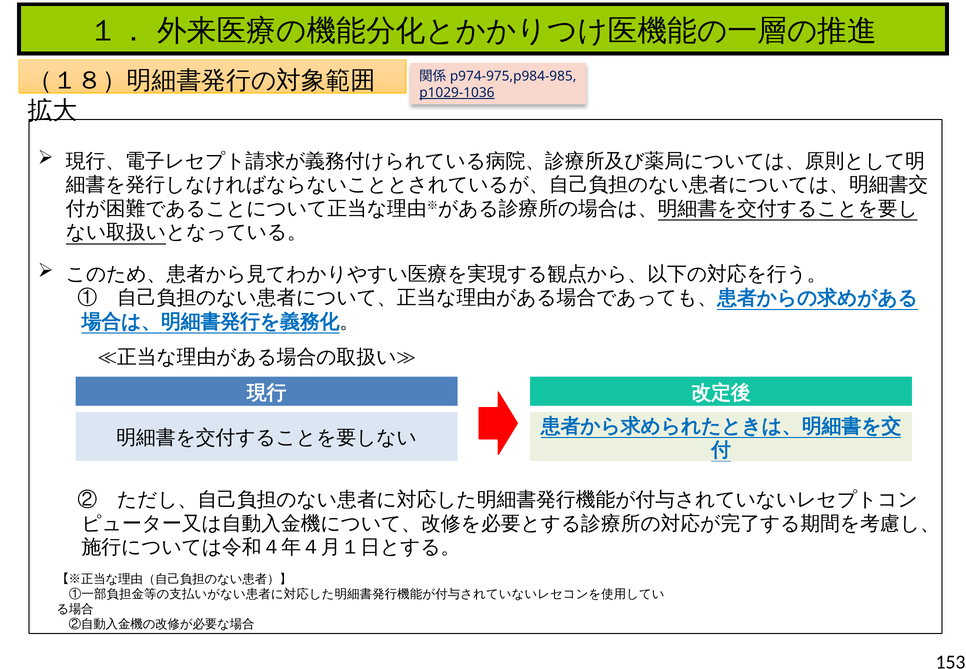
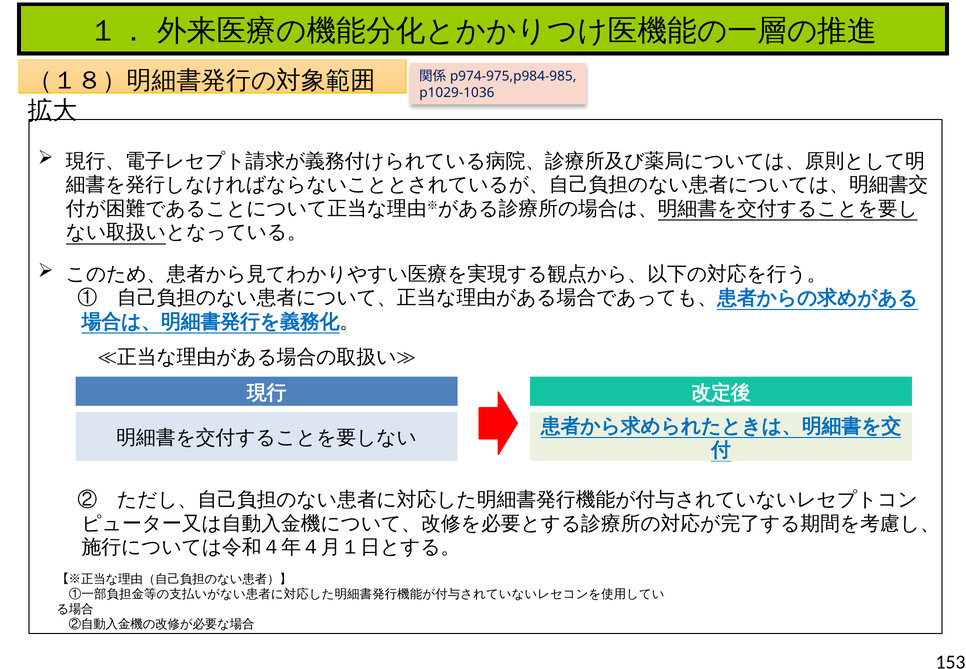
p1029-1036 underline: present -> none
